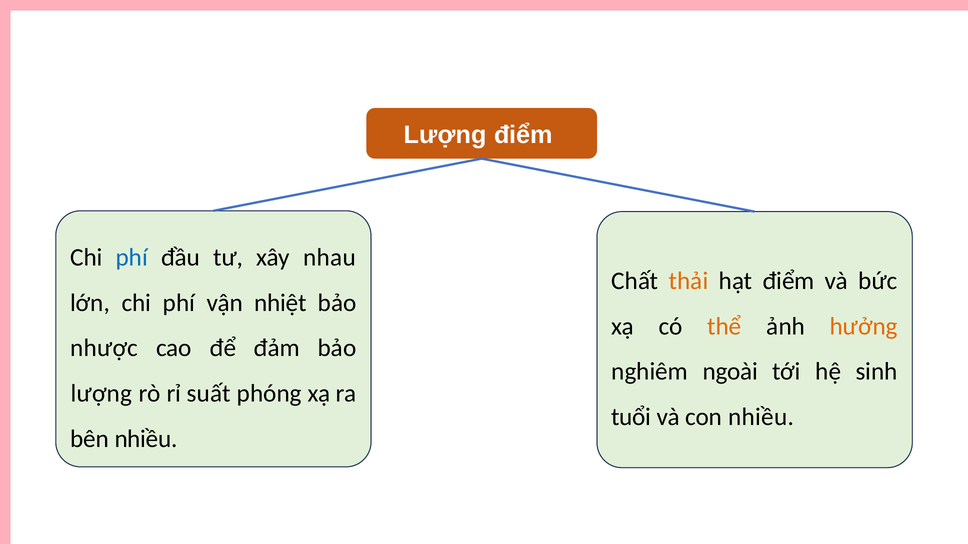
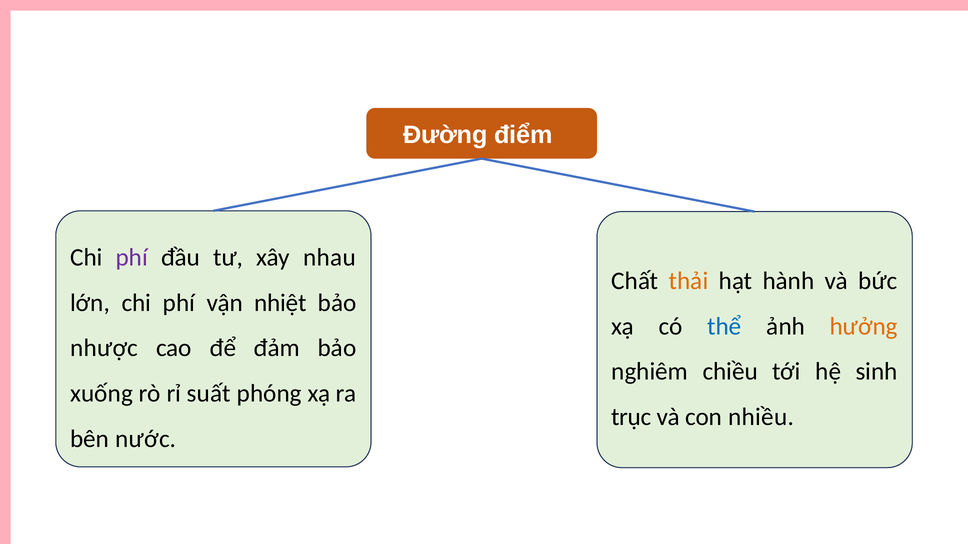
Lượng at (445, 135): Lượng -> Đường
phí at (132, 258) colour: blue -> purple
hạt điểm: điểm -> hành
thể colour: orange -> blue
ngoài: ngoài -> chiều
lượng at (102, 394): lượng -> xuống
tuổi: tuổi -> trục
bên nhiều: nhiều -> nước
